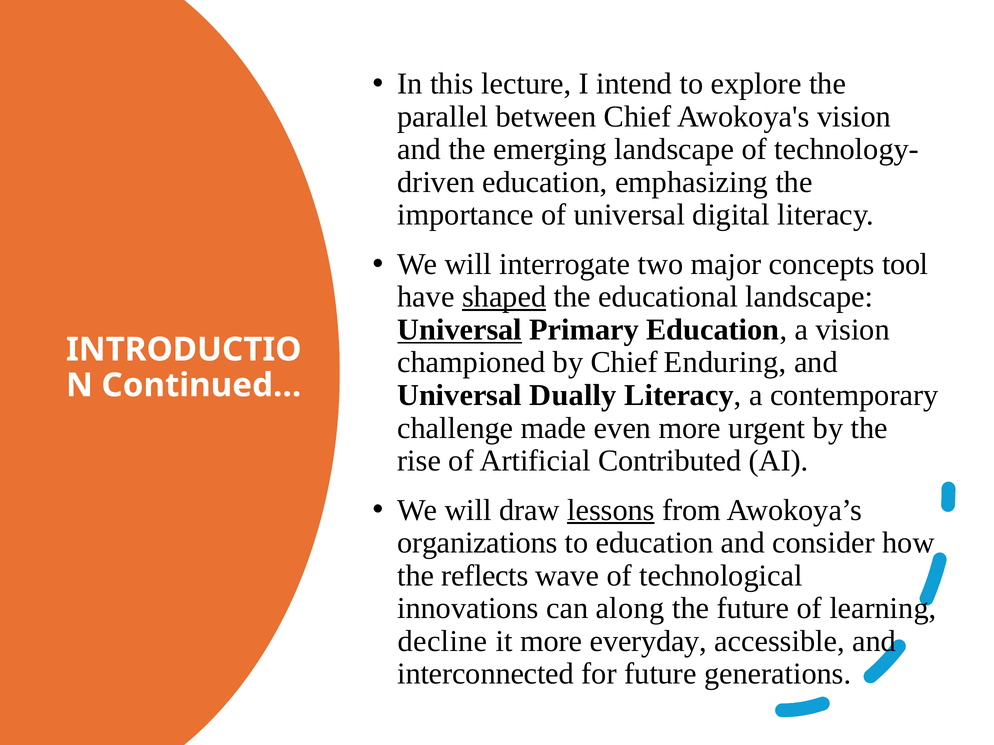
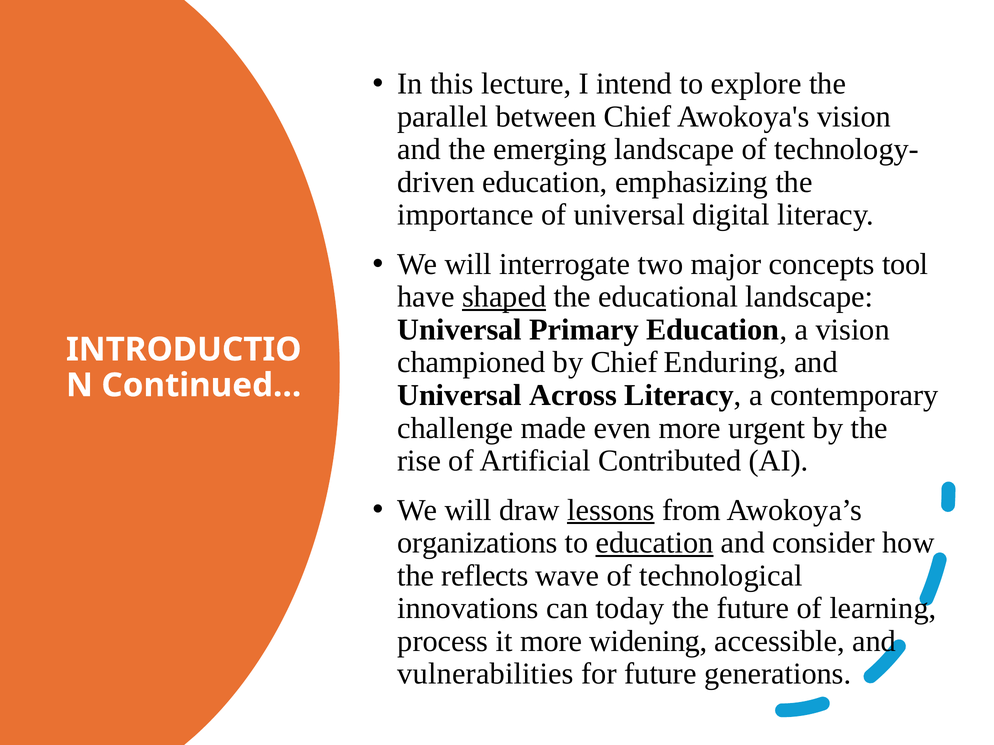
Universal at (460, 330) underline: present -> none
Dually: Dually -> Across
education at (655, 543) underline: none -> present
along: along -> today
decline: decline -> process
everyday: everyday -> widening
interconnected: interconnected -> vulnerabilities
